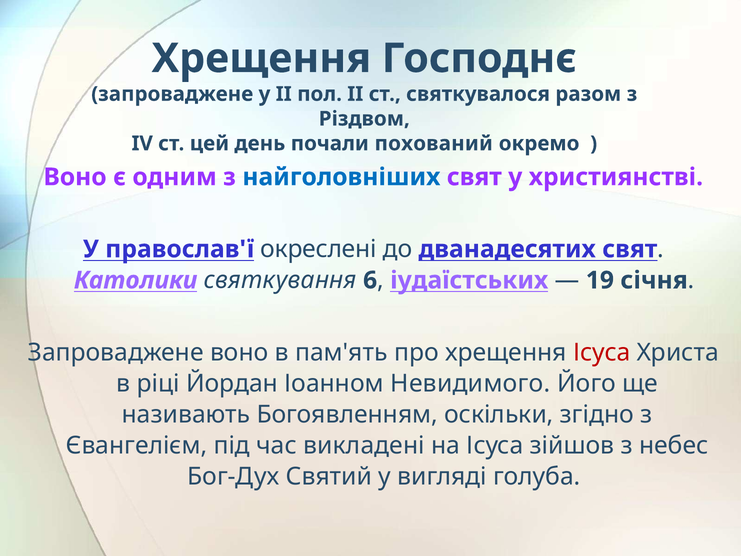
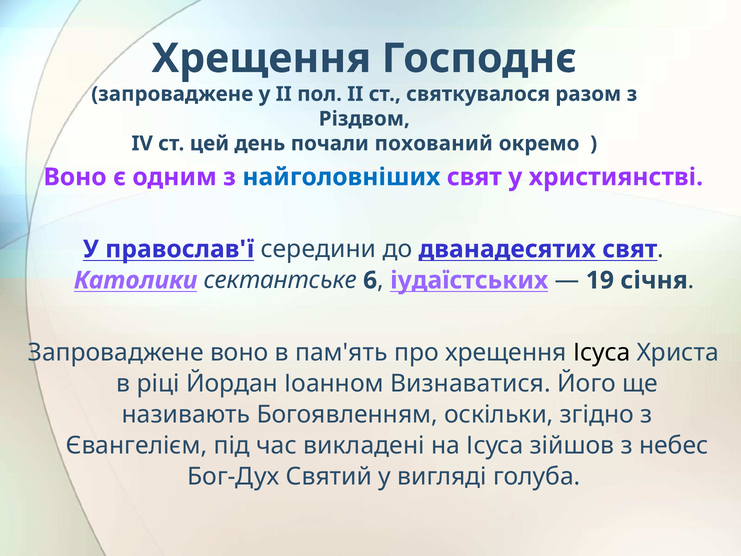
окреслені: окреслені -> середини
святкування: святкування -> сектантське
Ісуса at (602, 352) colour: red -> black
Невидимого: Невидимого -> Визнаватися
